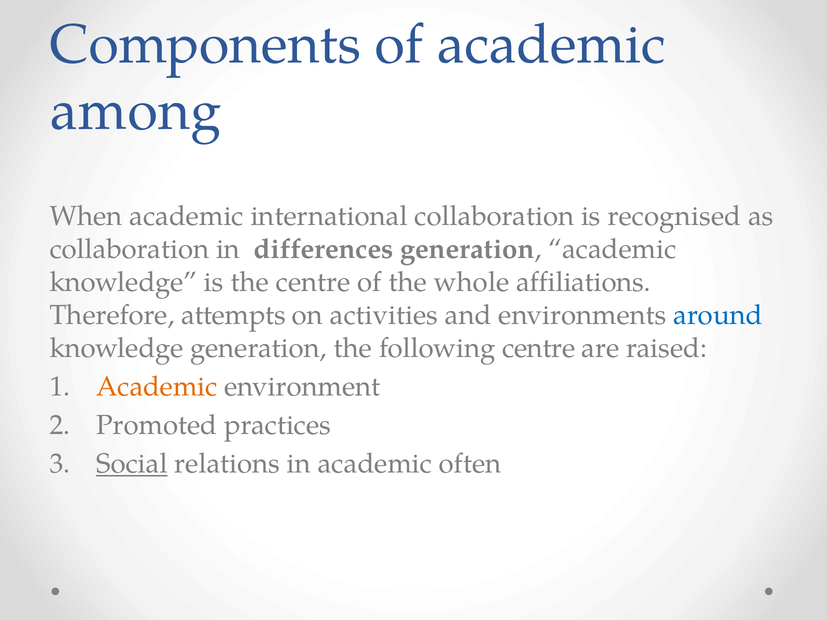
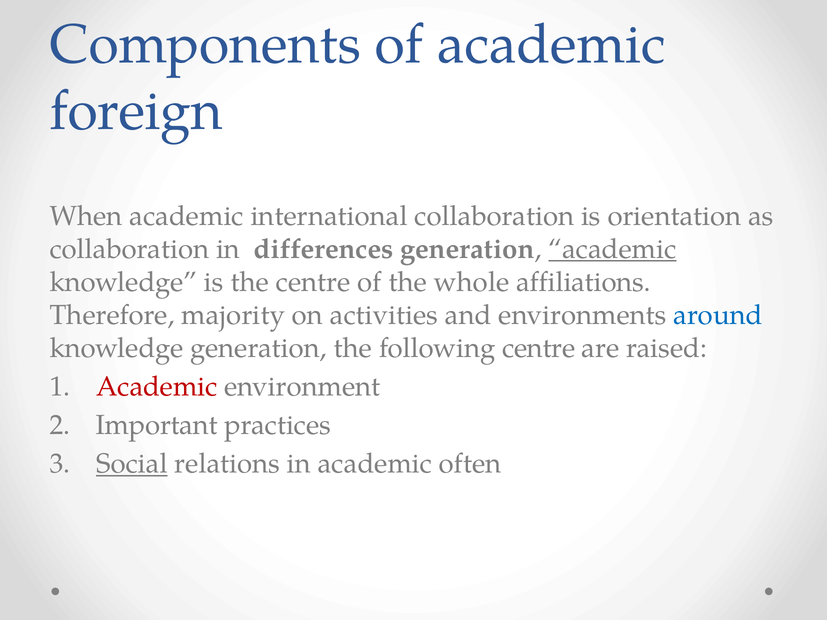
among: among -> foreign
recognised: recognised -> orientation
academic at (612, 249) underline: none -> present
attempts: attempts -> majority
Academic at (157, 387) colour: orange -> red
Promoted: Promoted -> Important
